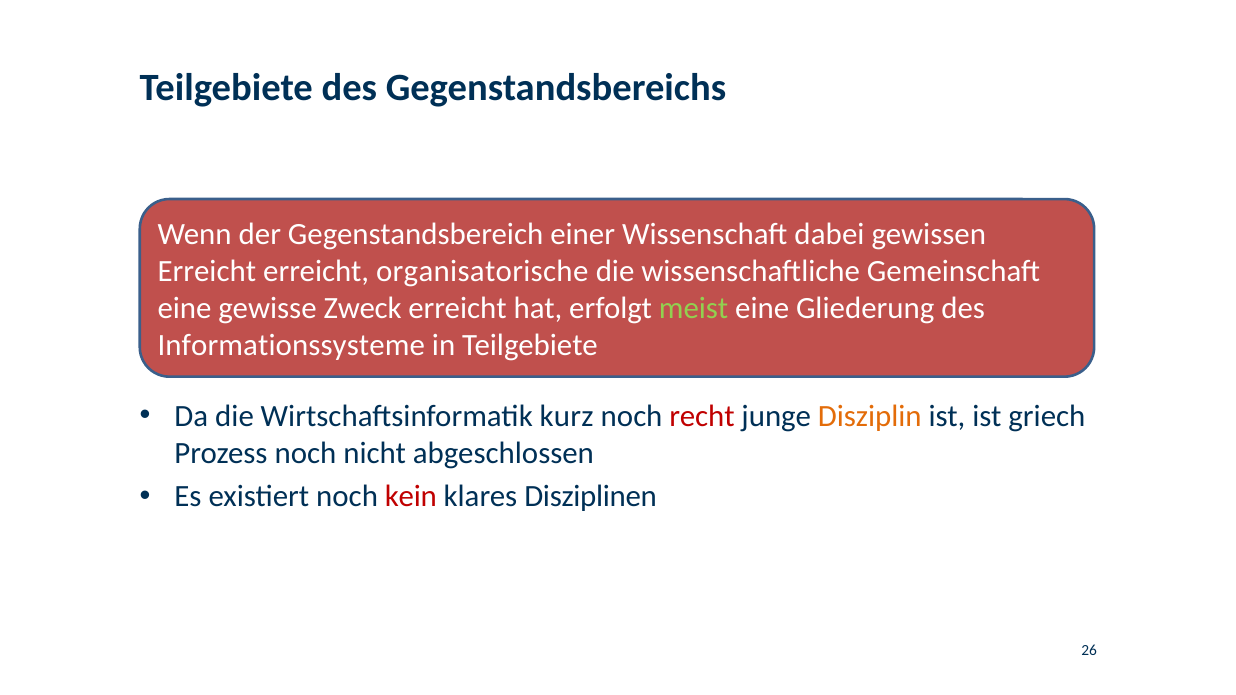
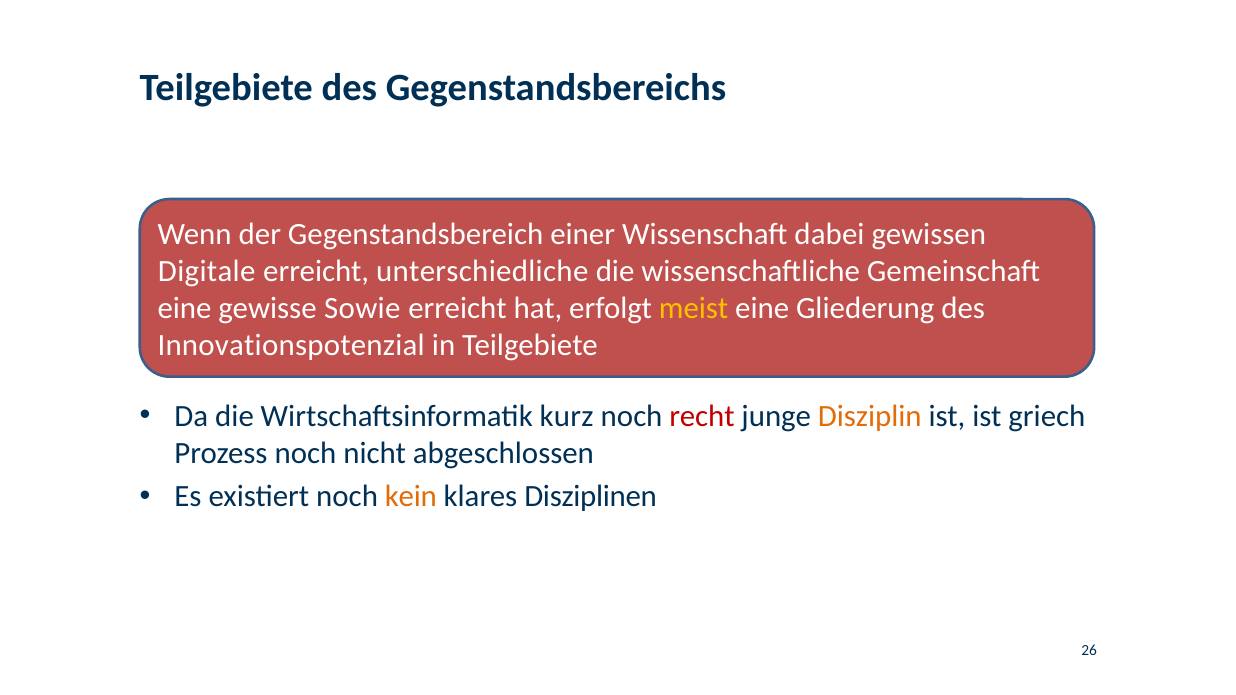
Erreicht at (207, 272): Erreicht -> Digitale
organisatorische: organisatorische -> unterschiedliche
Zweck: Zweck -> Sowie
meist colour: light green -> yellow
Informationssysteme: Informationssysteme -> Innovationspotenzial
kein colour: red -> orange
